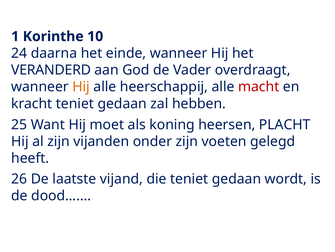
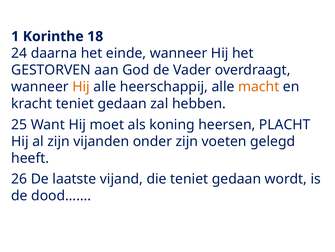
10: 10 -> 18
VERANDERD: VERANDERD -> GESTORVEN
macht colour: red -> orange
